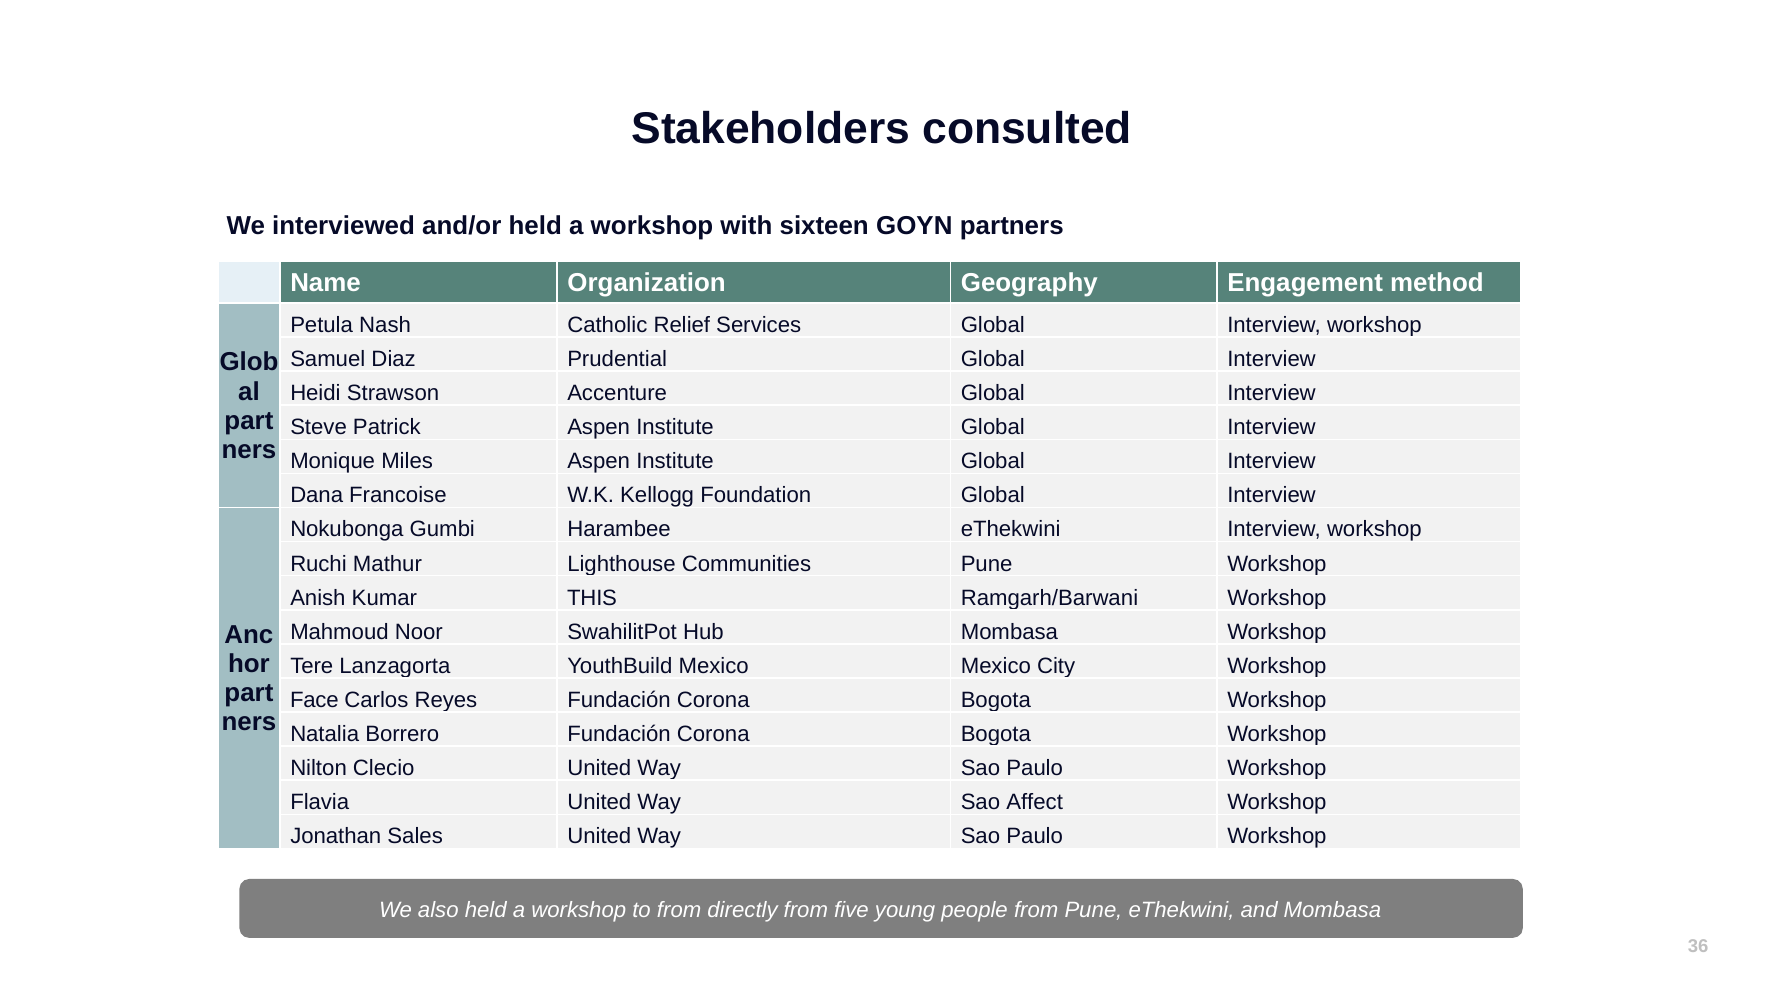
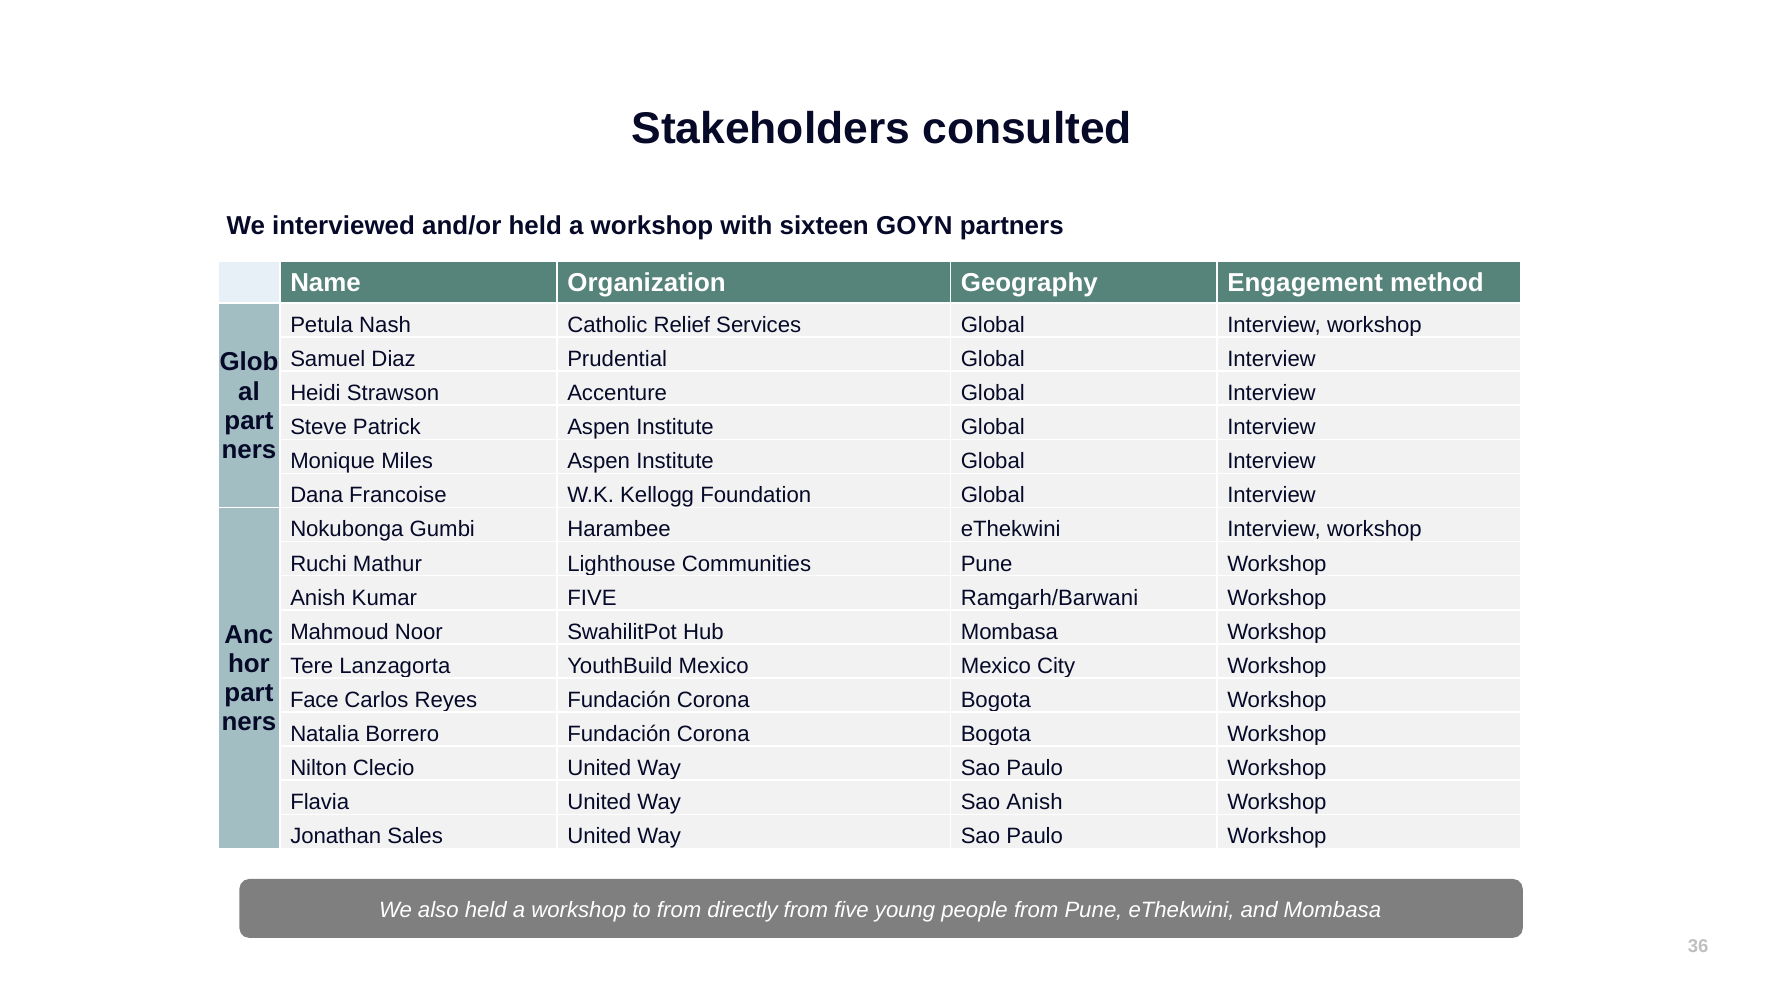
Kumar THIS: THIS -> FIVE
Sao Affect: Affect -> Anish
